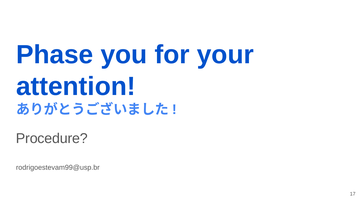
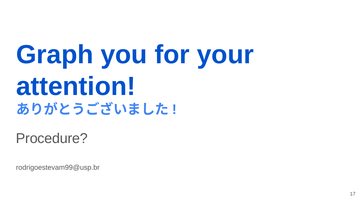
Phase: Phase -> Graph
